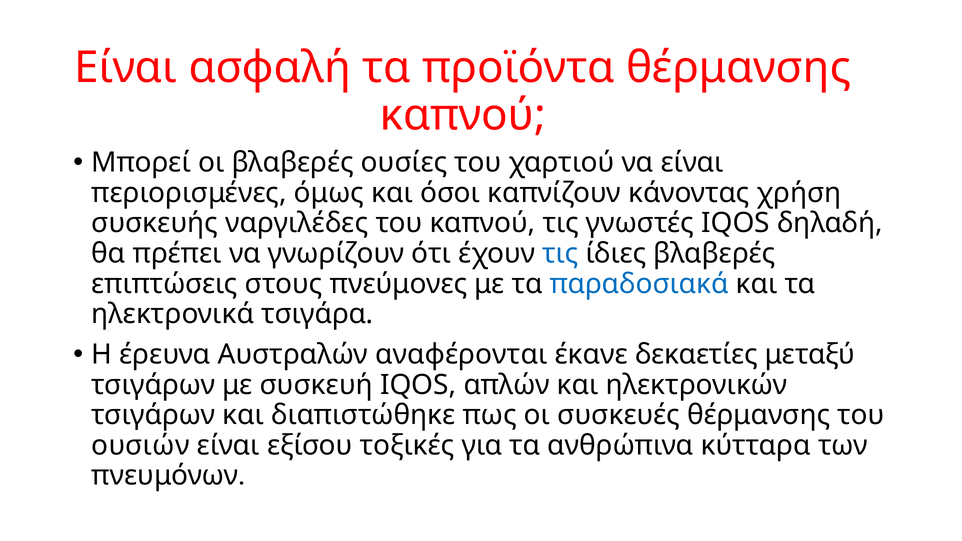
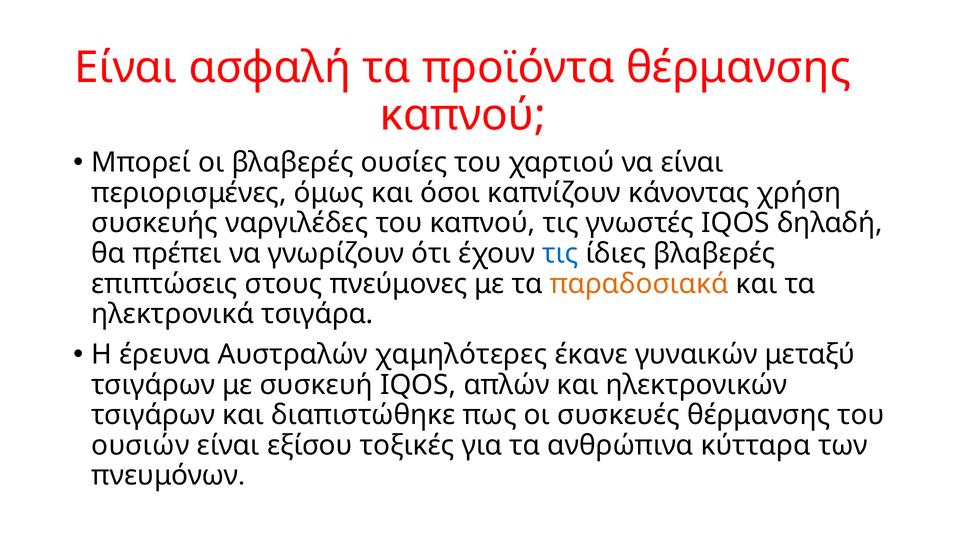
παραδοσιακά colour: blue -> orange
αναφέρονται: αναφέρονται -> χαμηλότερες
δεκαετίες: δεκαετίες -> γυναικών
